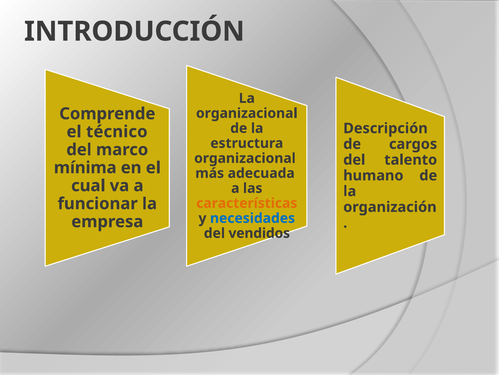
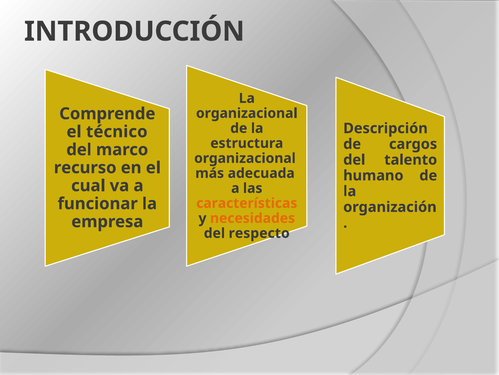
mínima: mínima -> recurso
necesidades colour: blue -> orange
vendidos: vendidos -> respecto
